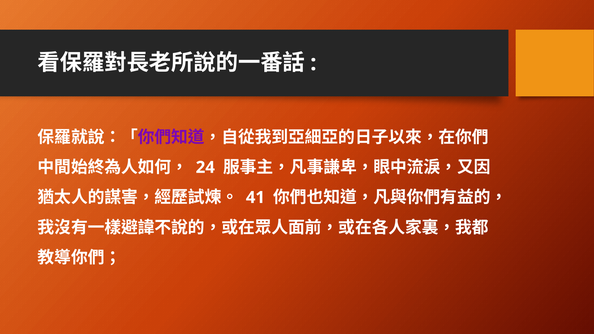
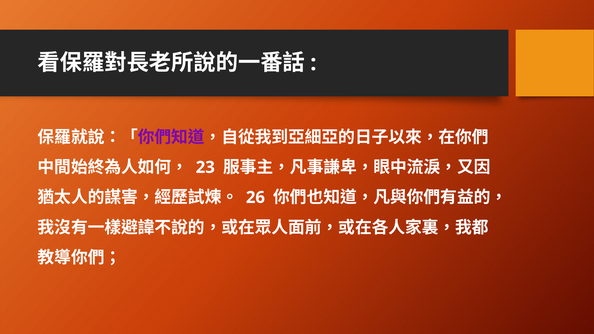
24: 24 -> 23
41: 41 -> 26
